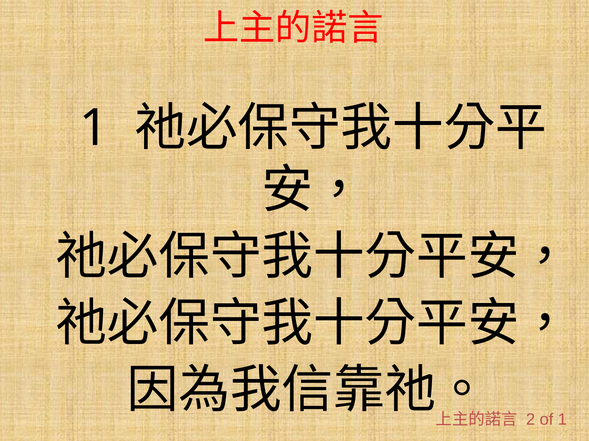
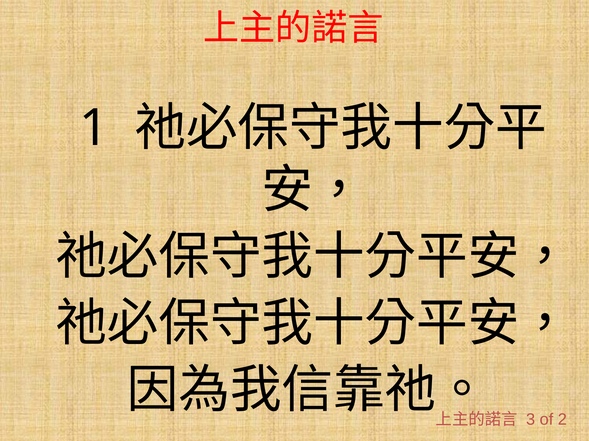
2: 2 -> 3
of 1: 1 -> 2
